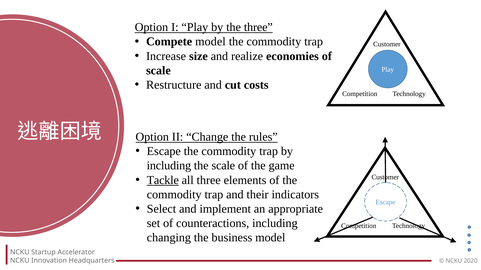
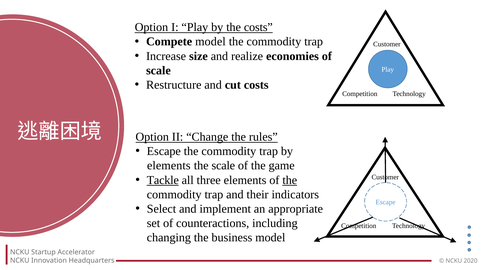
the three: three -> costs
including at (169, 166): including -> elements
the at (290, 180) underline: none -> present
